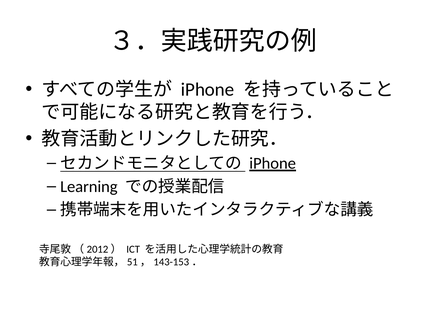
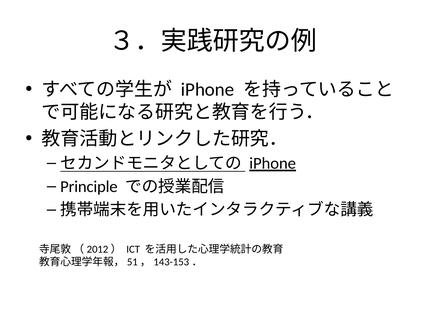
Learning: Learning -> Principle
